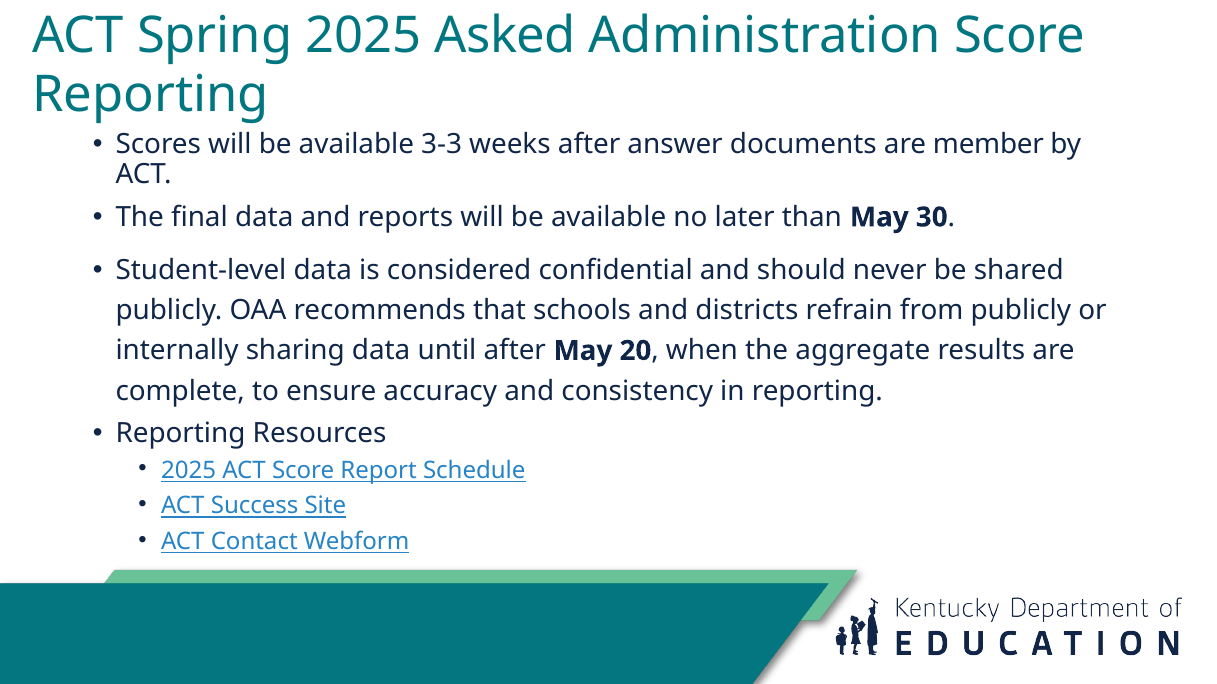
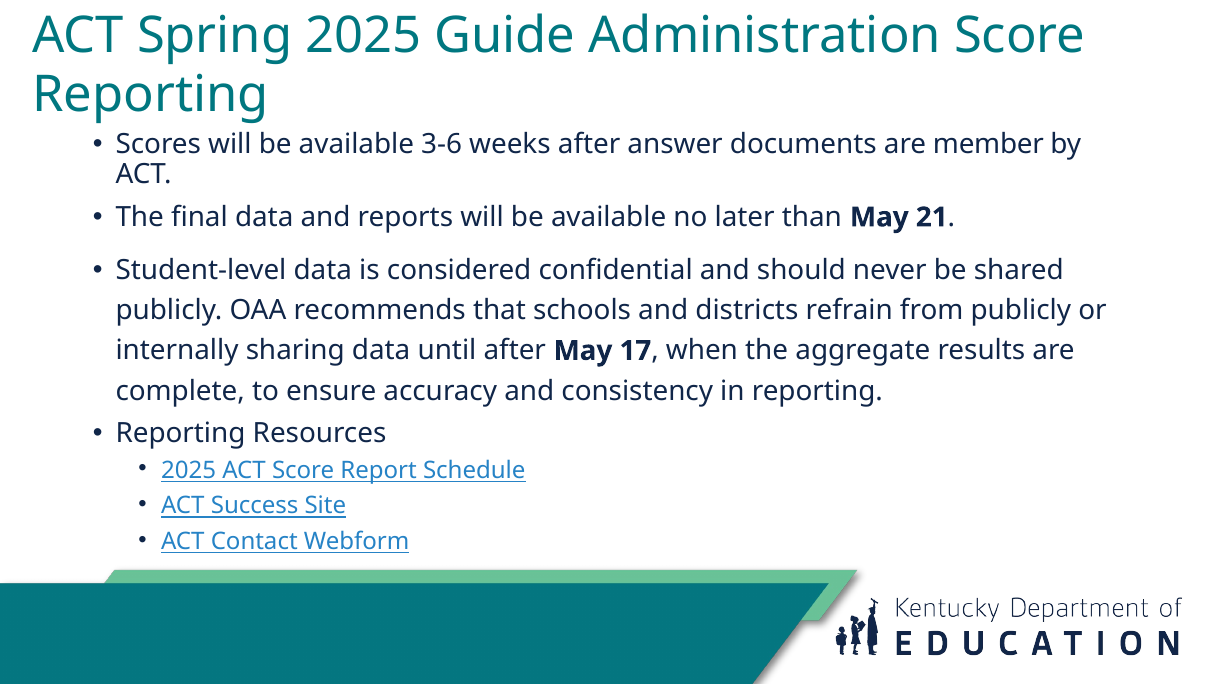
Asked: Asked -> Guide
3-3: 3-3 -> 3-6
30: 30 -> 21
20: 20 -> 17
